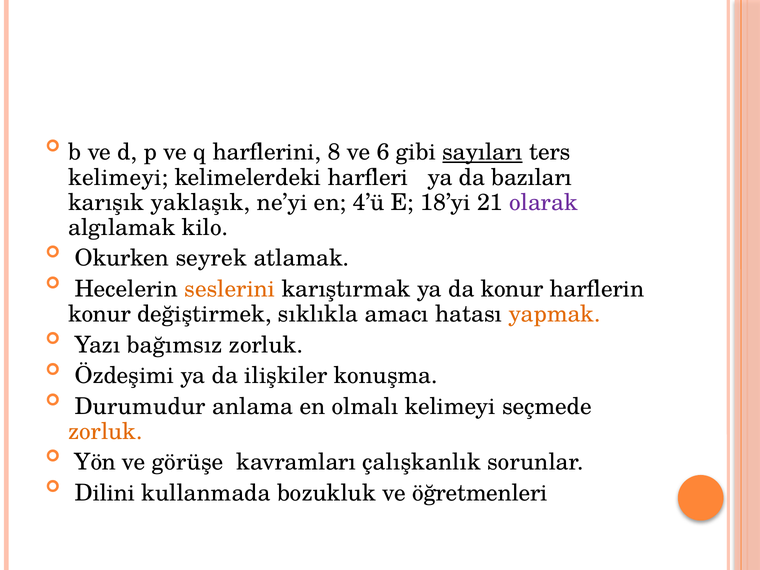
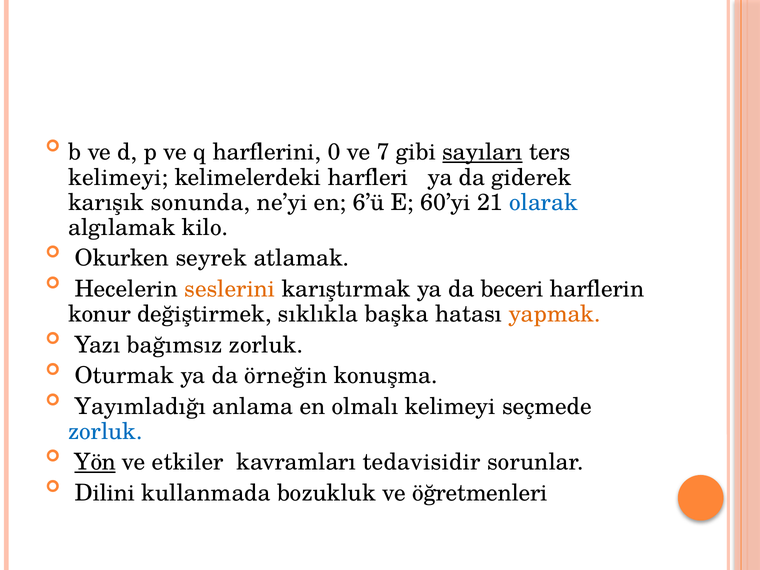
8: 8 -> 0
6: 6 -> 7
bazıları: bazıları -> giderek
yaklaşık: yaklaşık -> sonunda
4’ü: 4’ü -> 6’ü
18’yi: 18’yi -> 60’yi
olarak colour: purple -> blue
da konur: konur -> beceri
amacı: amacı -> başka
Özdeşimi: Özdeşimi -> Oturmak
ilişkiler: ilişkiler -> örneğin
Durumudur: Durumudur -> Yayımladığı
zorluk at (105, 431) colour: orange -> blue
Yön underline: none -> present
görüşe: görüşe -> etkiler
çalışkanlık: çalışkanlık -> tedavisidir
